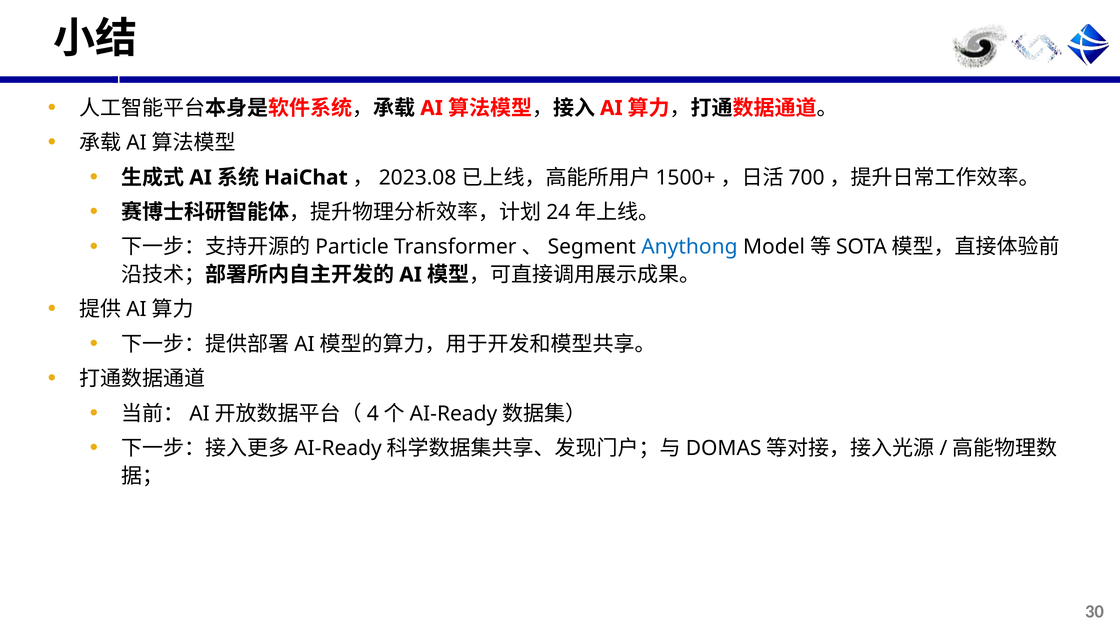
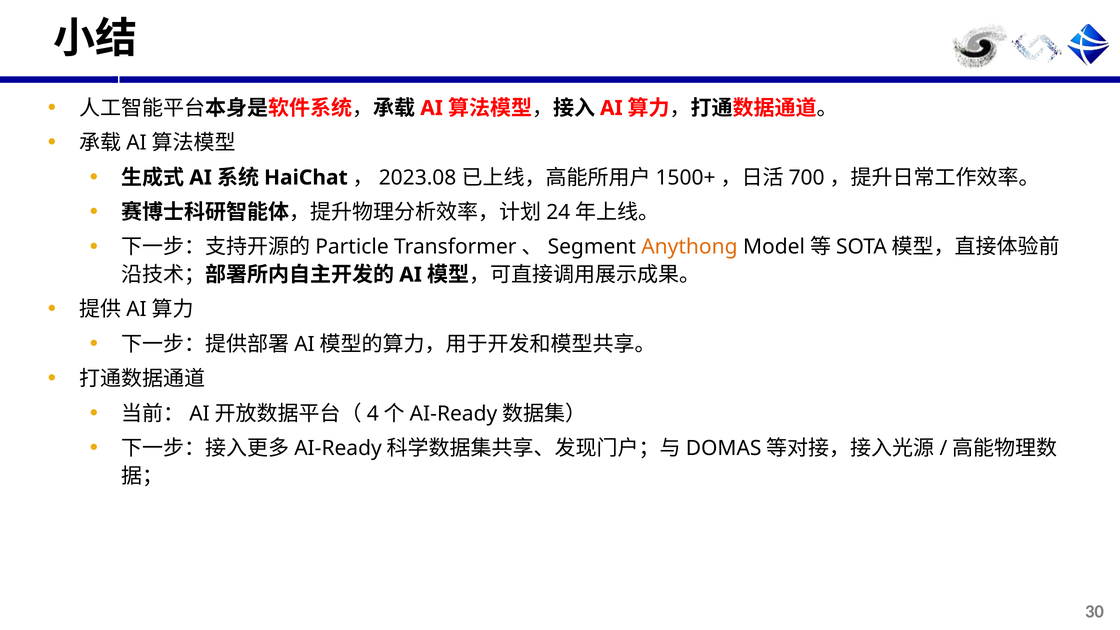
Anythong colour: blue -> orange
